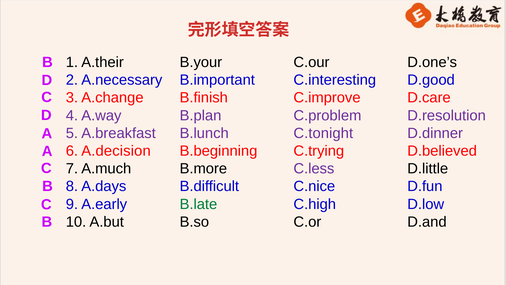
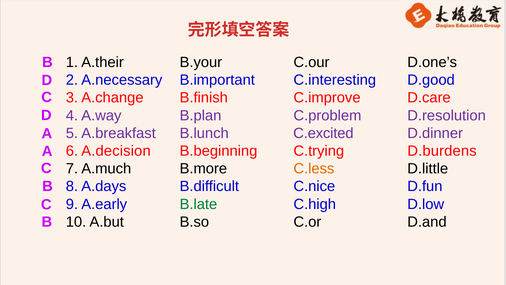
C.tonight: C.tonight -> C.excited
D.believed: D.believed -> D.burdens
C.less colour: purple -> orange
